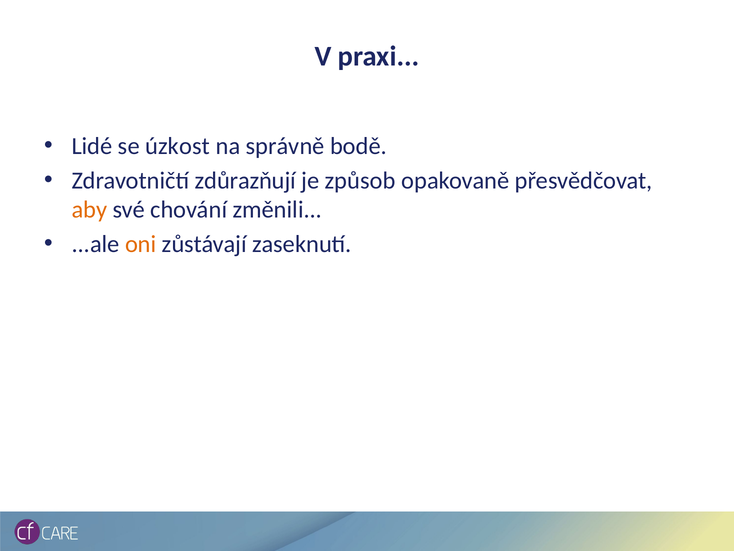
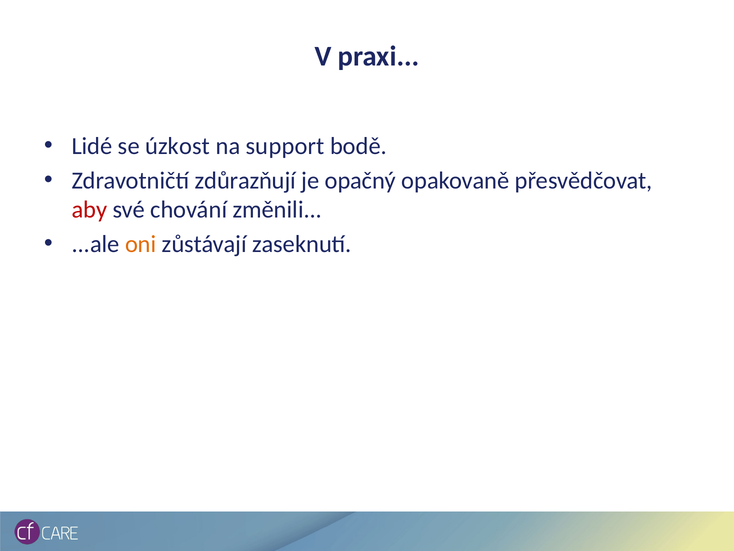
správně: správně -> support
způsob: způsob -> opačný
aby colour: orange -> red
